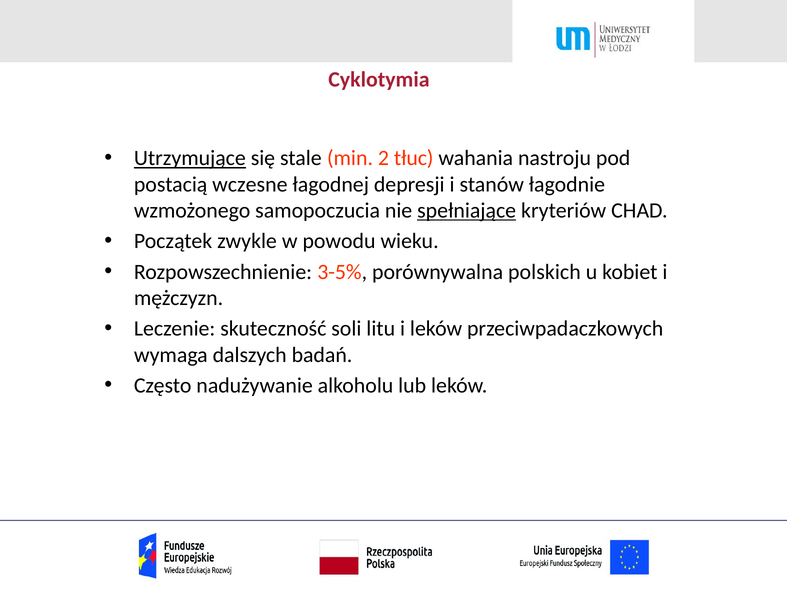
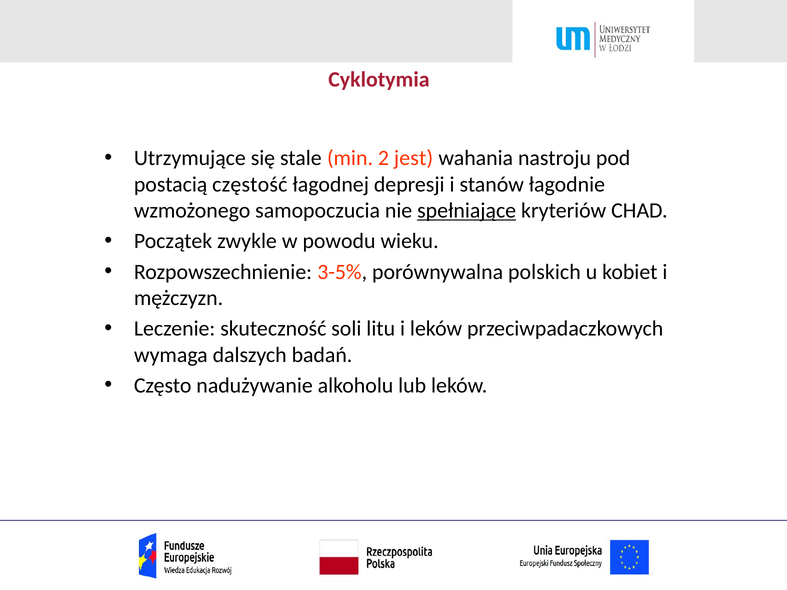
Utrzymujące underline: present -> none
tłuc: tłuc -> jest
wczesne: wczesne -> częstość
